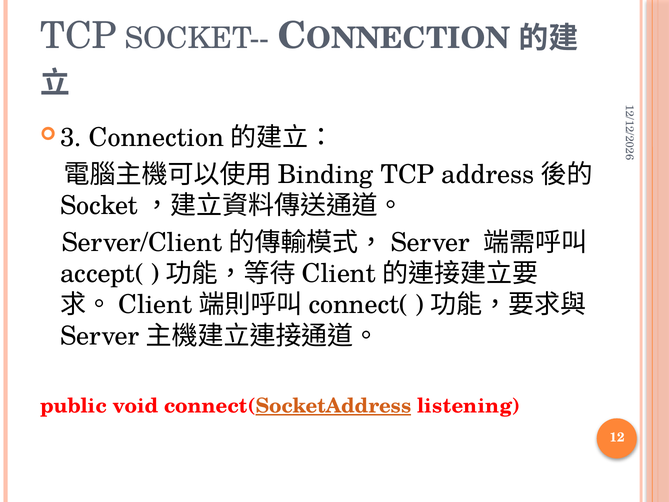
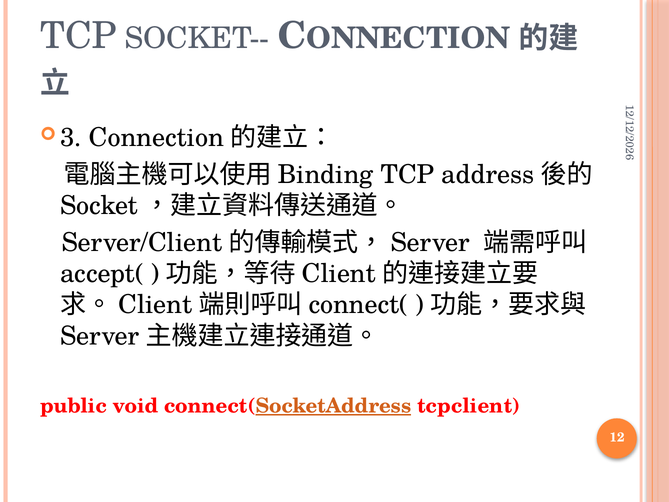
listening: listening -> tcpclient
